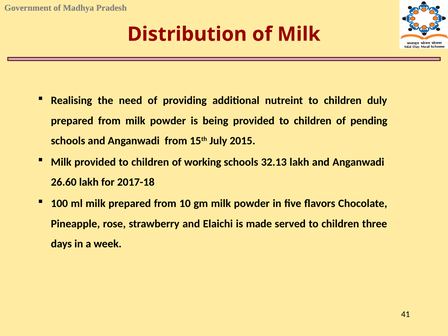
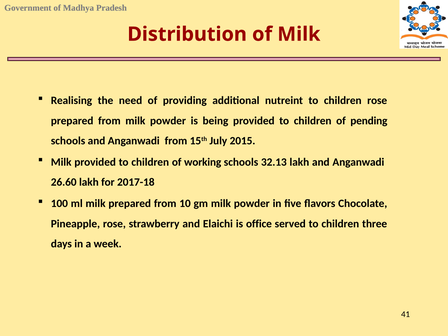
children duly: duly -> rose
made: made -> office
